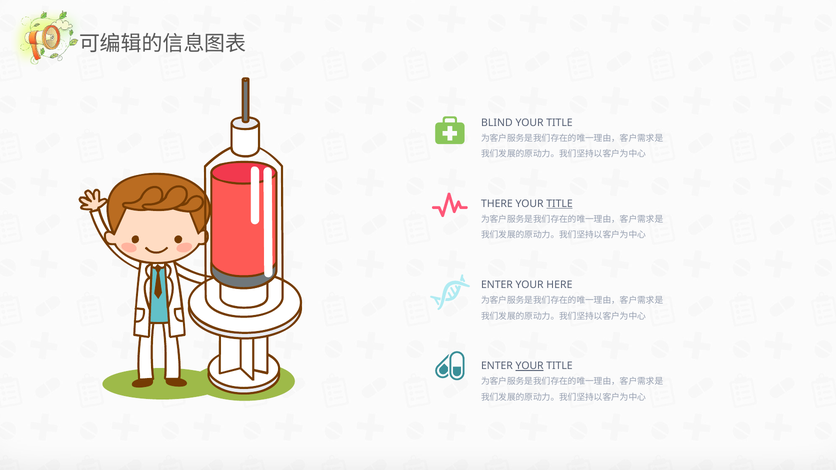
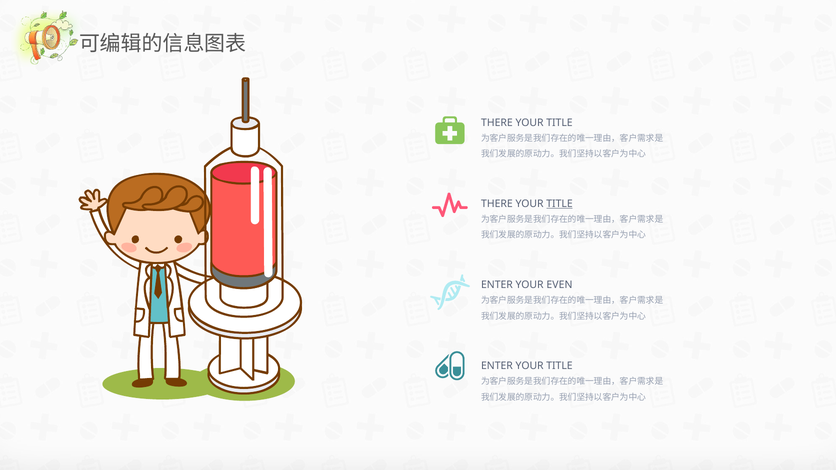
BLIND at (497, 123): BLIND -> THERE
HERE: HERE -> EVEN
YOUR at (530, 366) underline: present -> none
